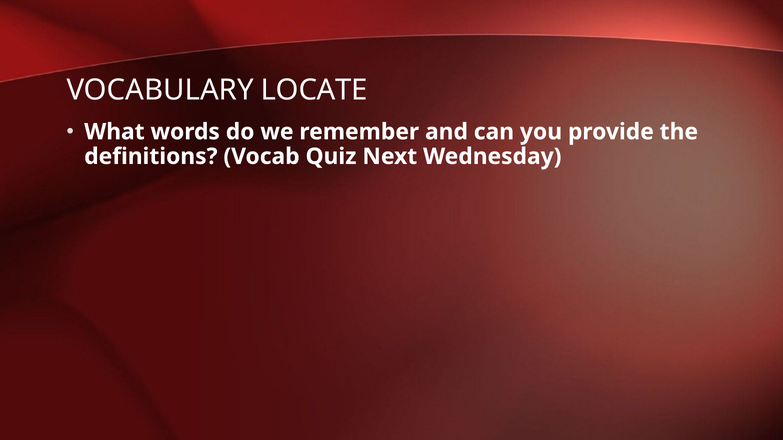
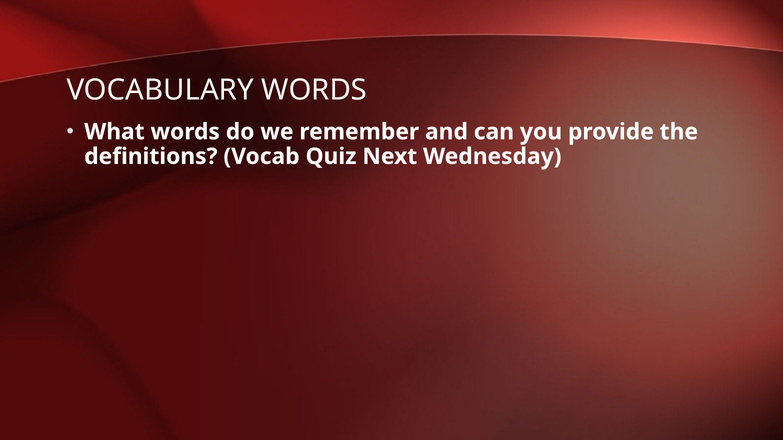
VOCABULARY LOCATE: LOCATE -> WORDS
